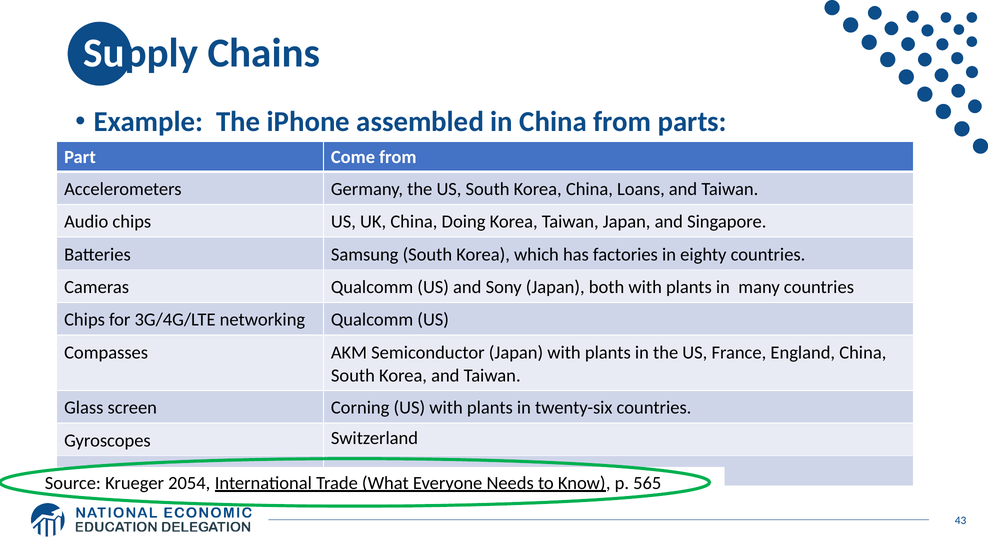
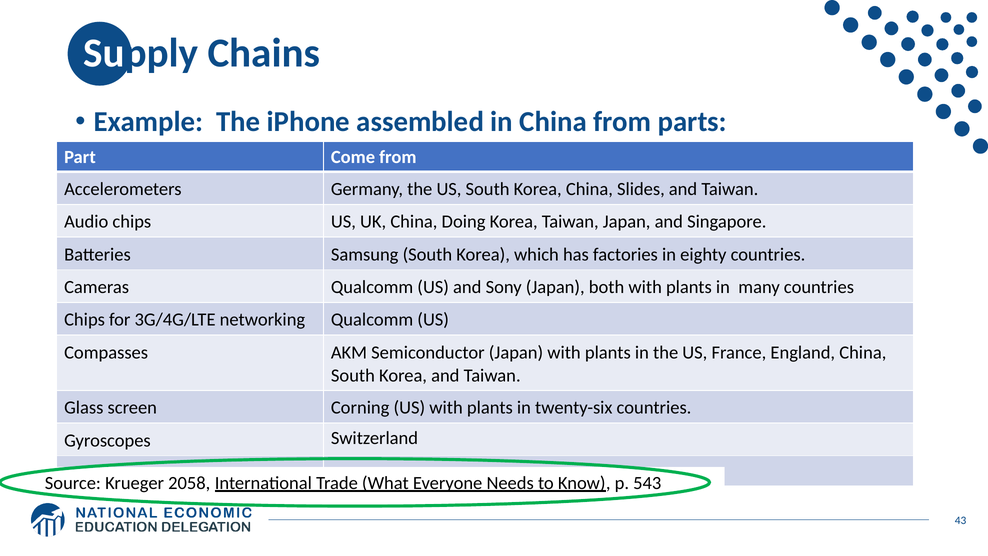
Loans: Loans -> Slides
2054: 2054 -> 2058
565: 565 -> 543
